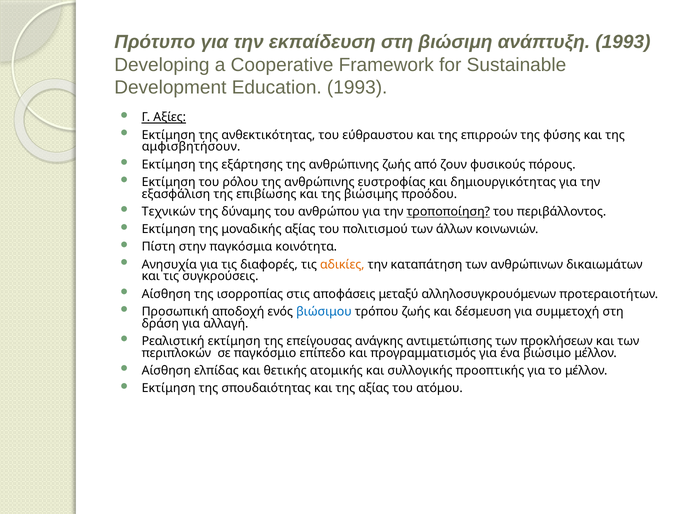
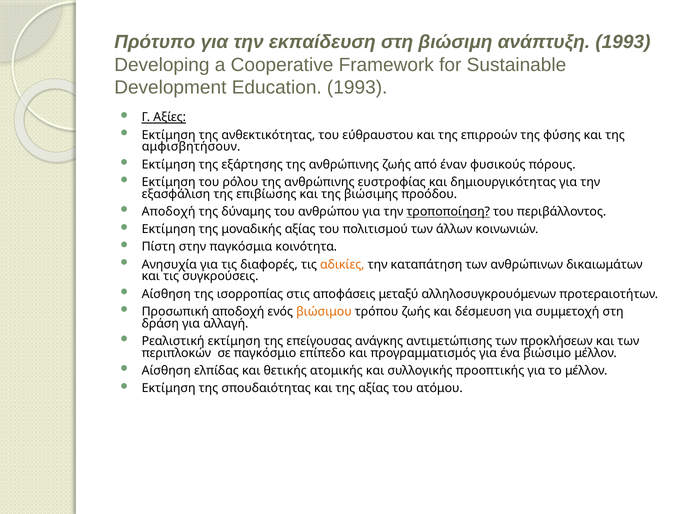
ζουν: ζουν -> έναν
Τεχνικών at (169, 212): Τεχνικών -> Αποδοχή
βιώσιμου colour: blue -> orange
